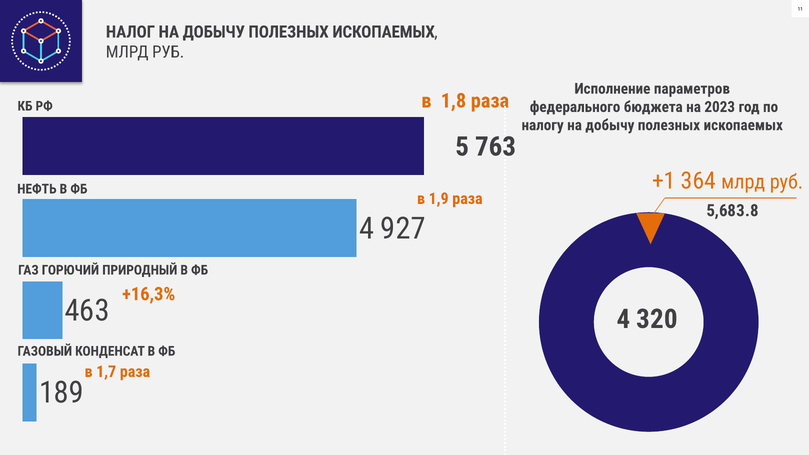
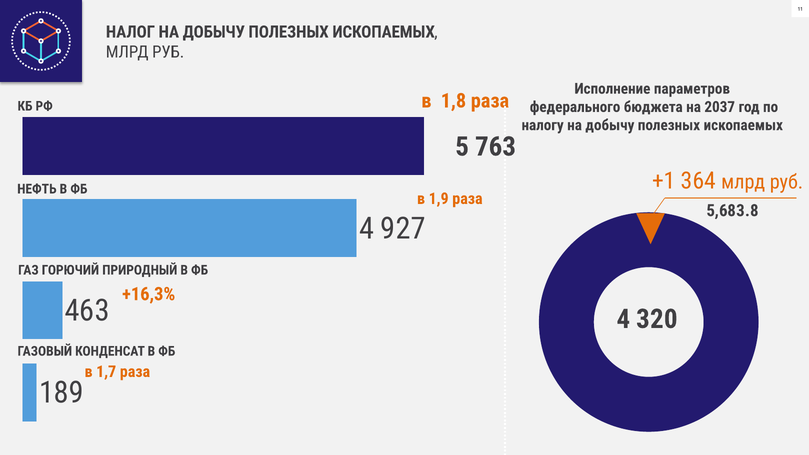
2023: 2023 -> 2037
